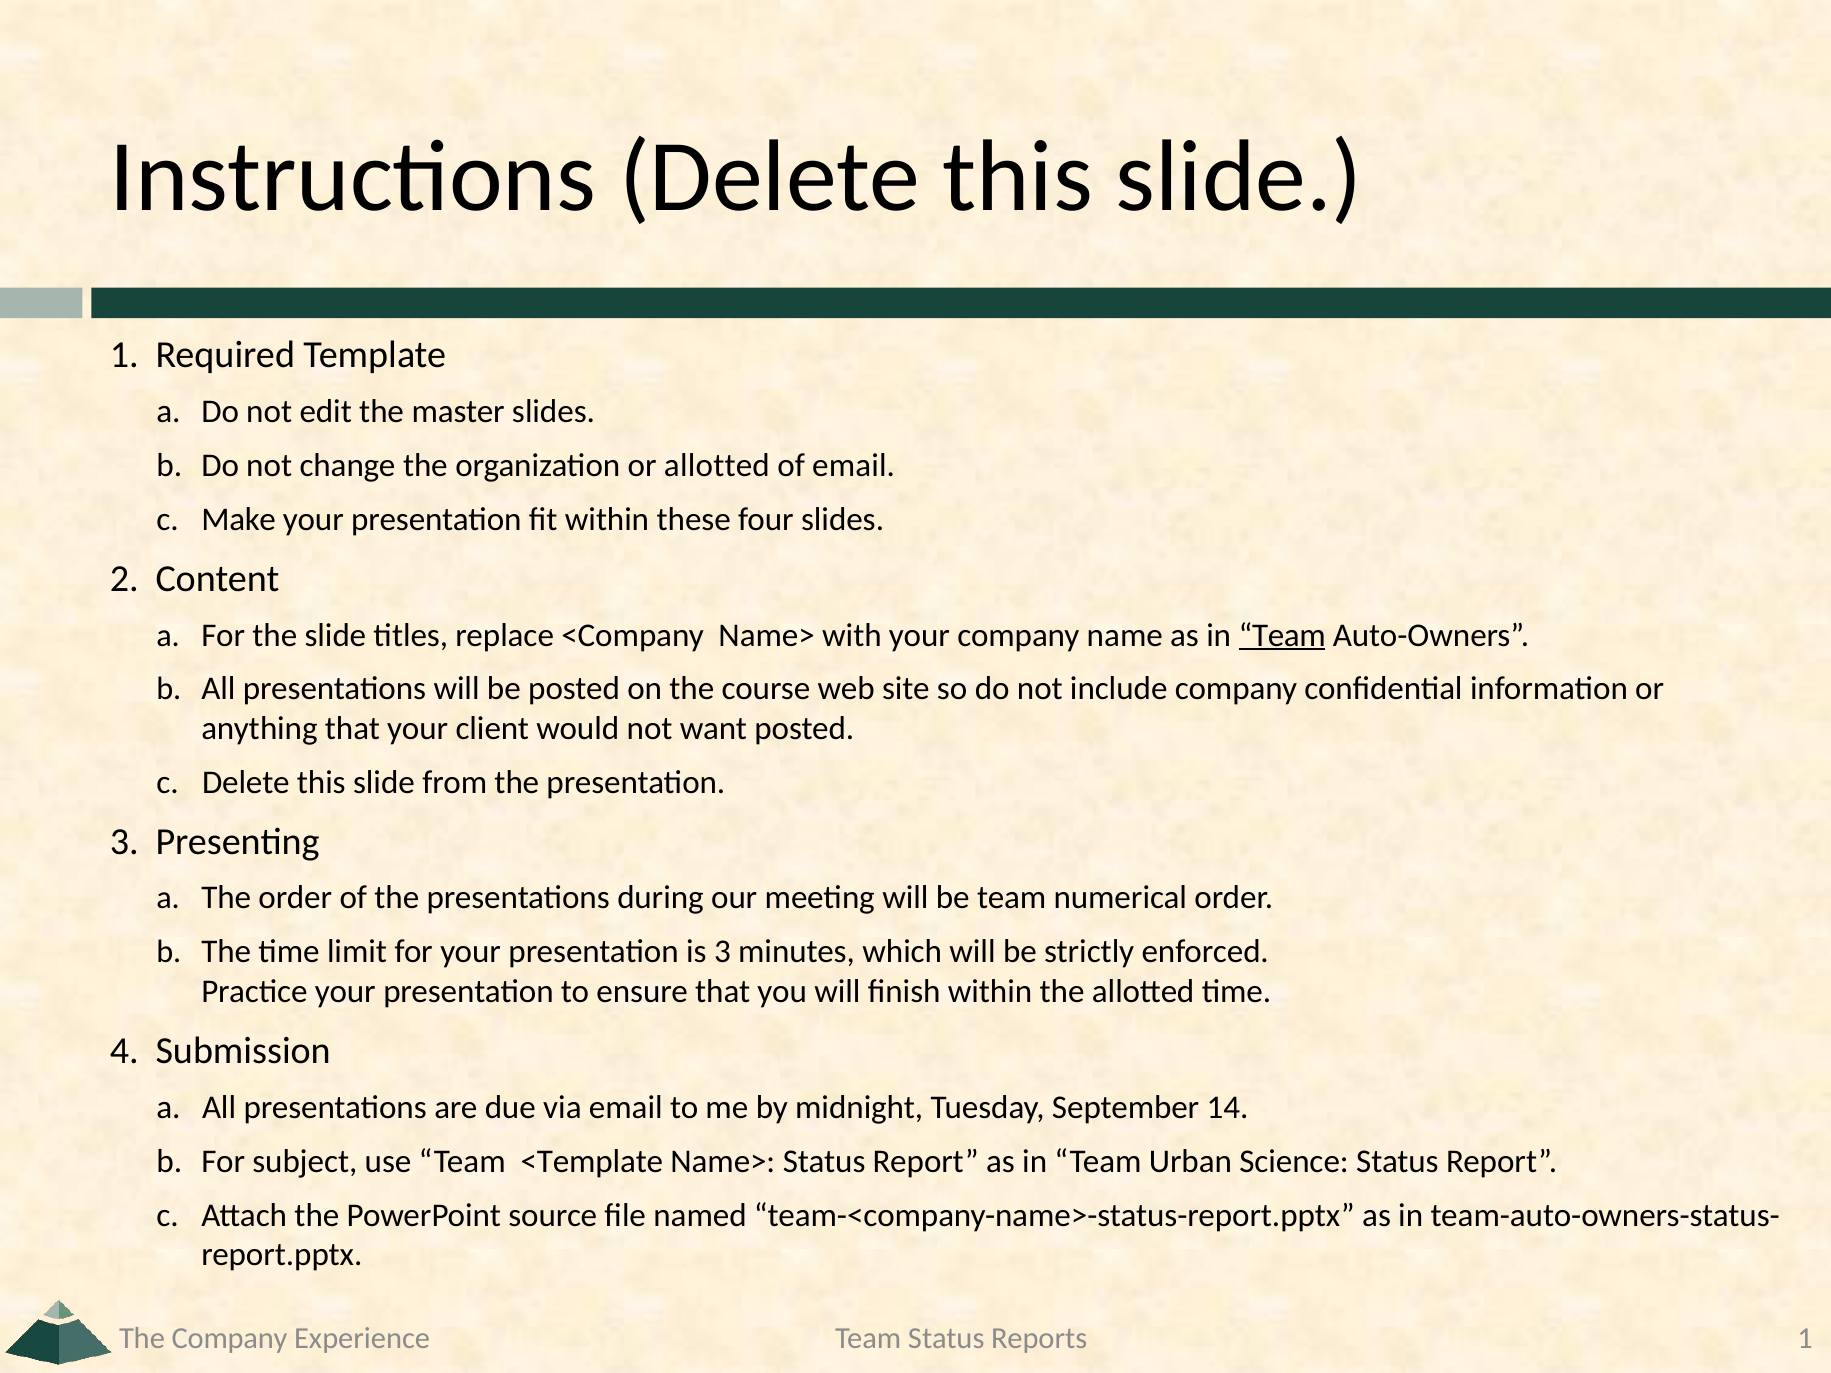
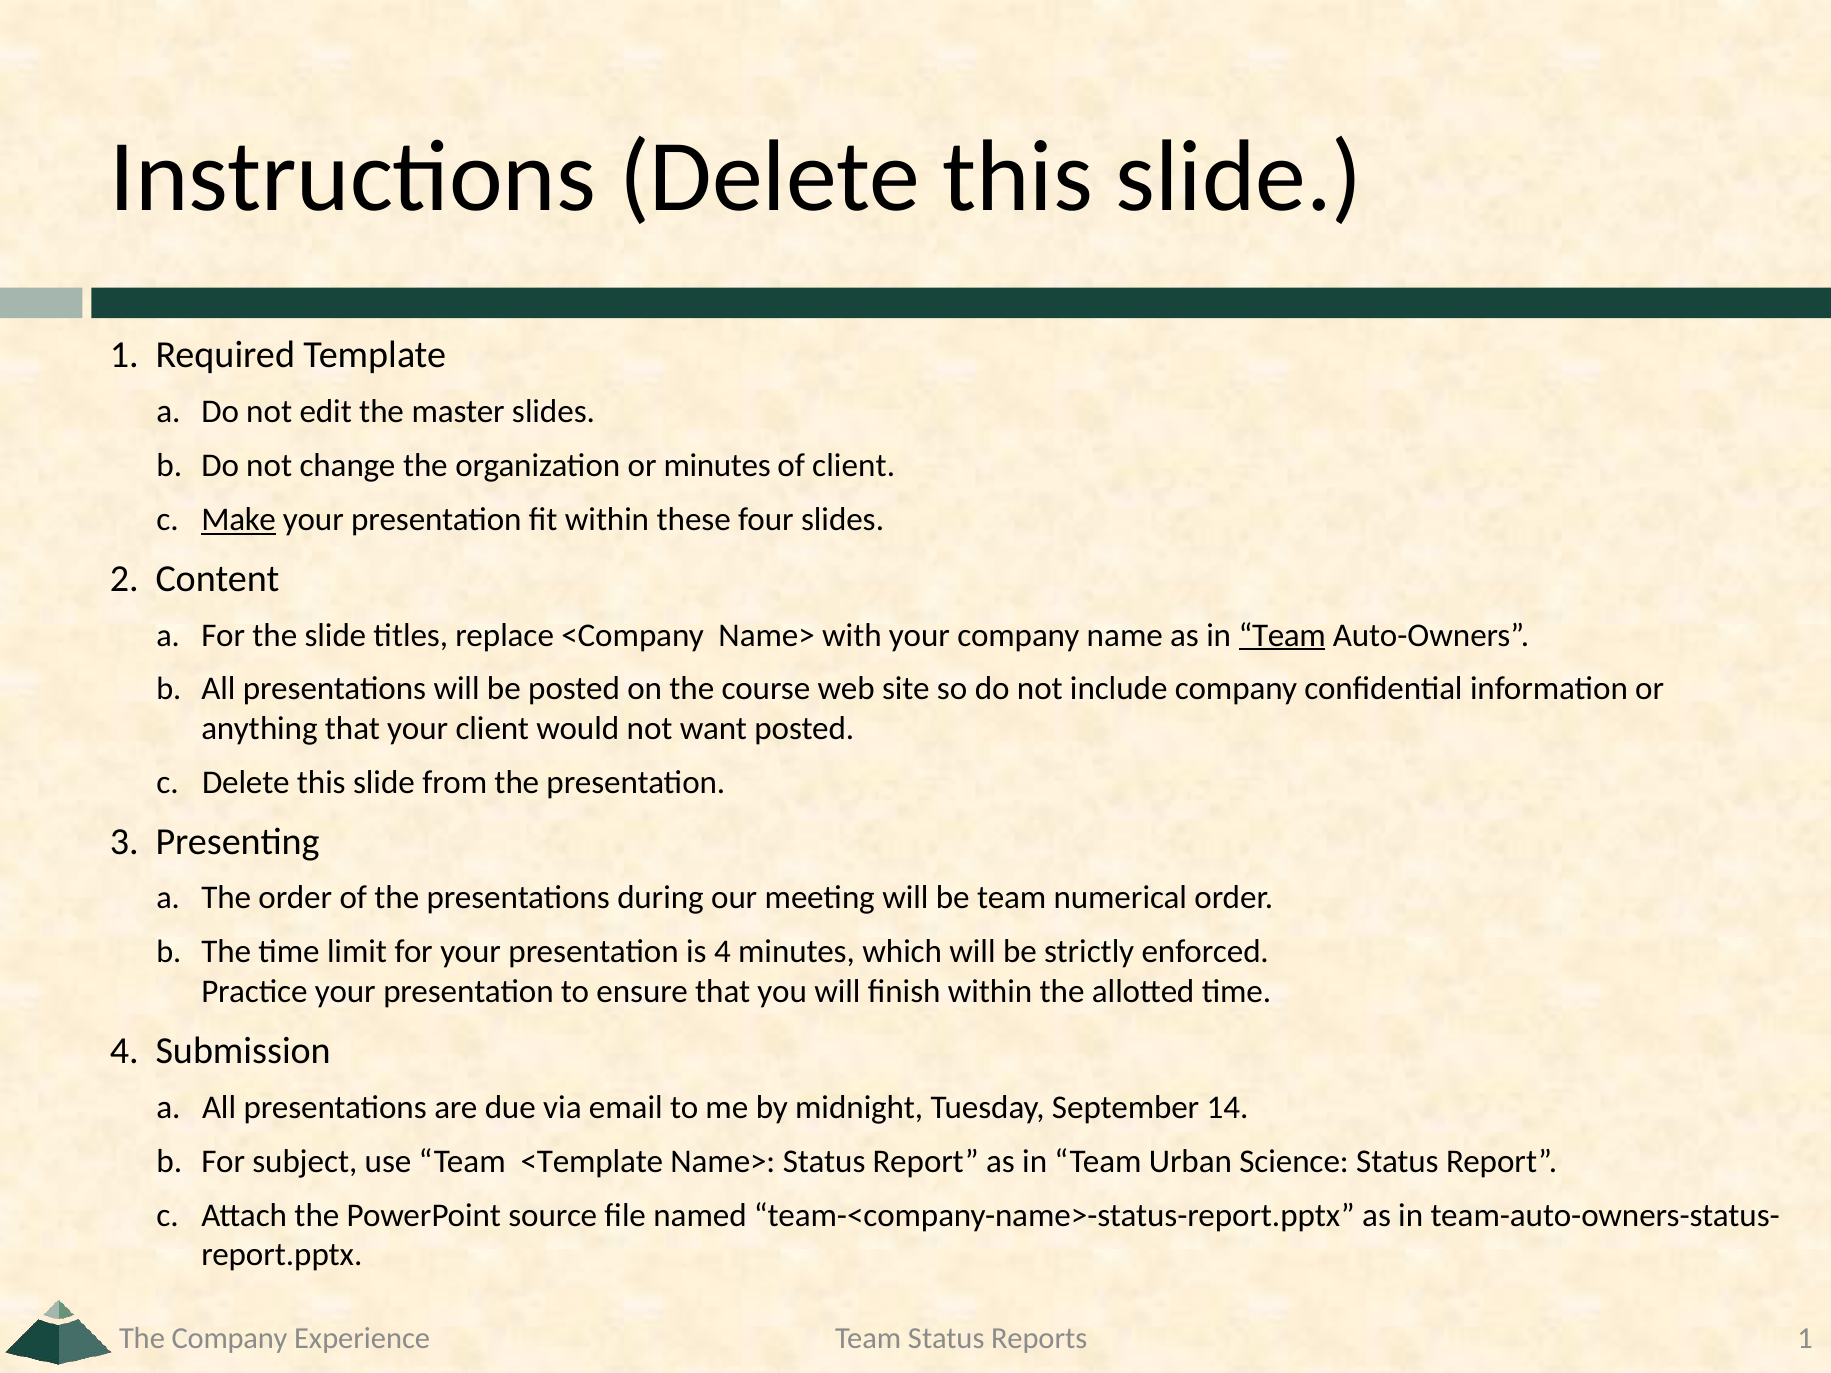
or allotted: allotted -> minutes
of email: email -> client
Make underline: none -> present
is 3: 3 -> 4
